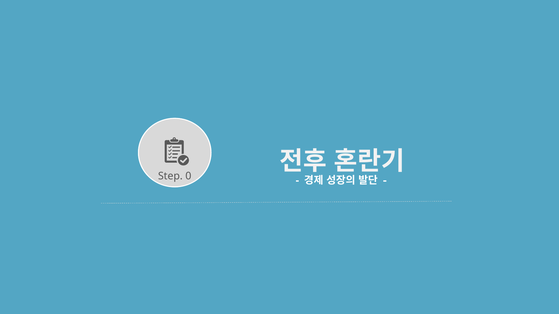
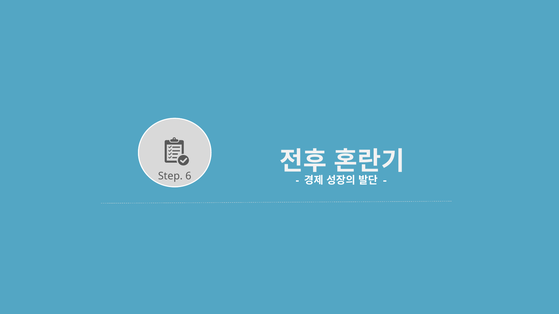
0: 0 -> 6
